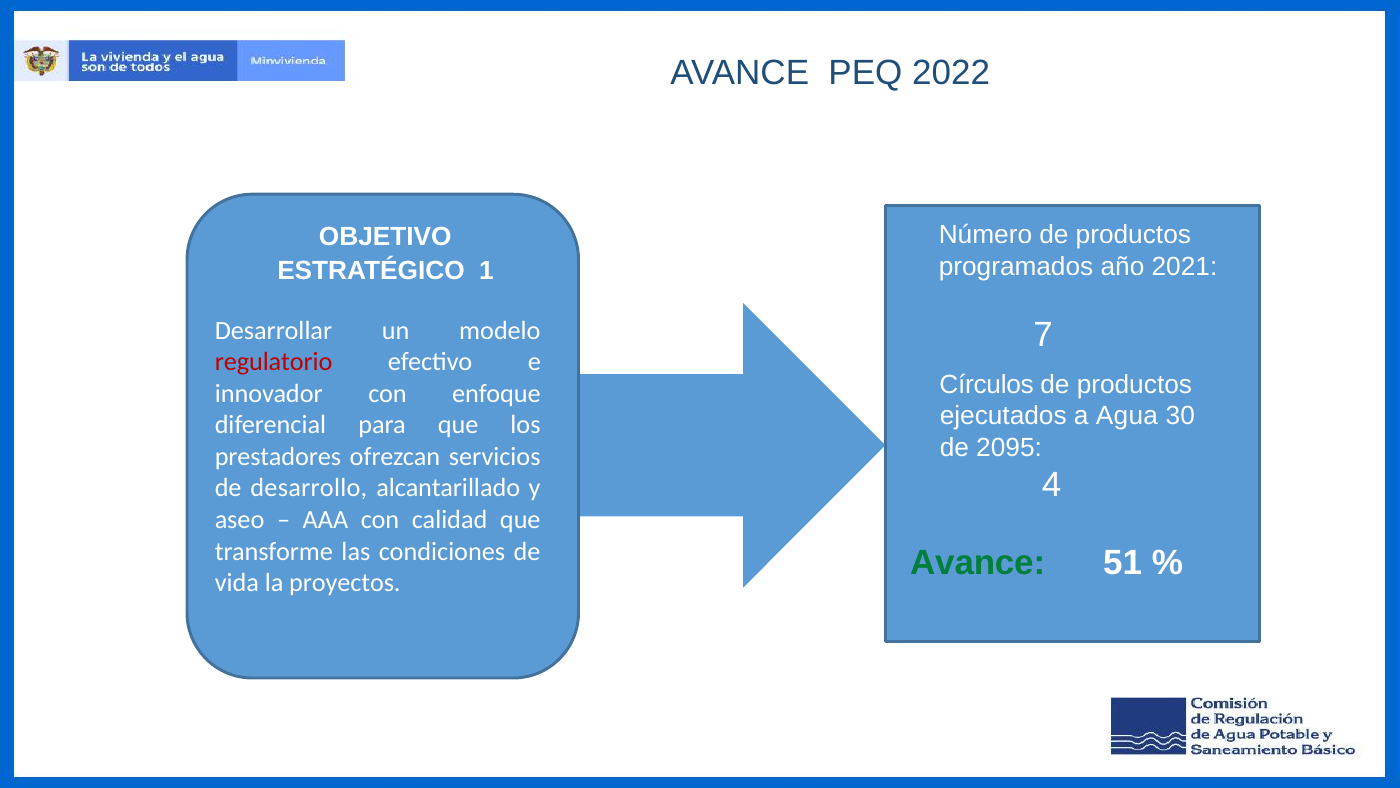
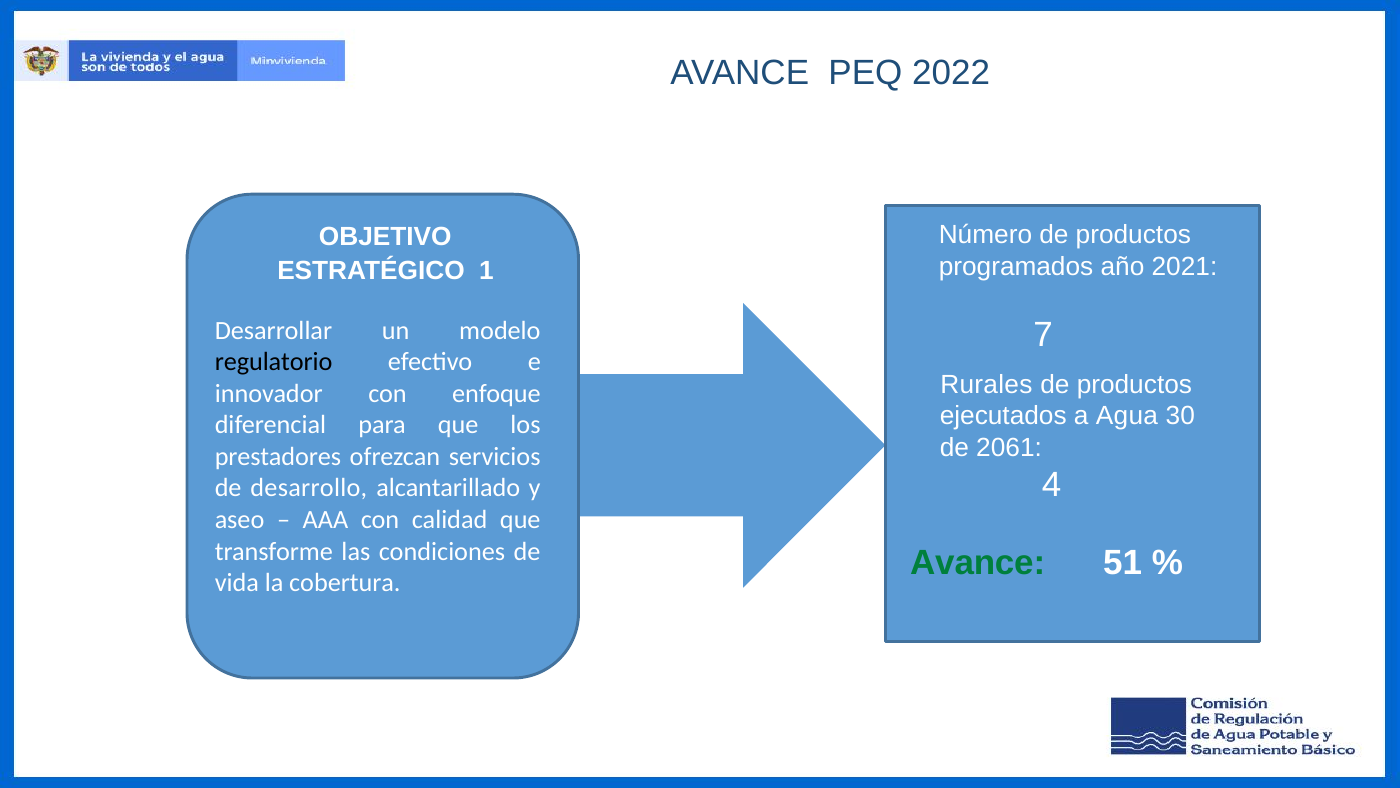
regulatorio colour: red -> black
Círculos: Círculos -> Rurales
2095: 2095 -> 2061
proyectos: proyectos -> cobertura
